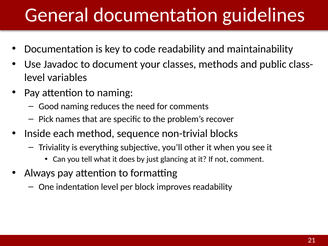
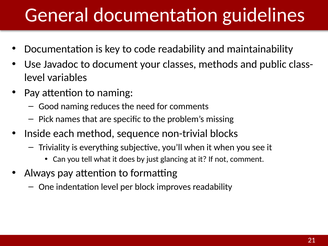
recover: recover -> missing
you’ll other: other -> when
